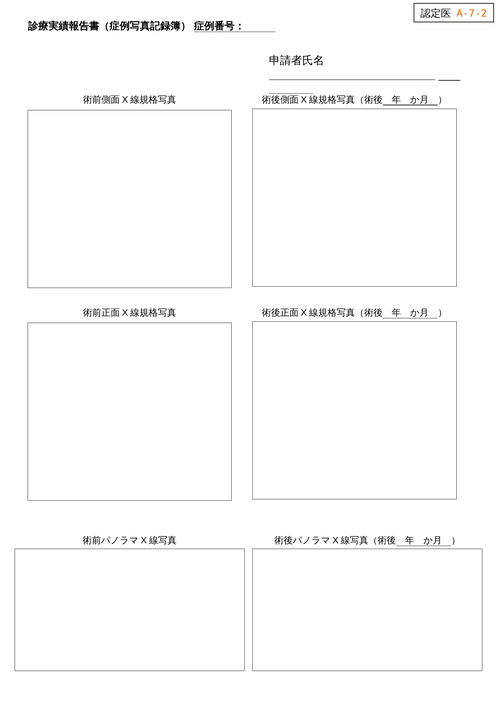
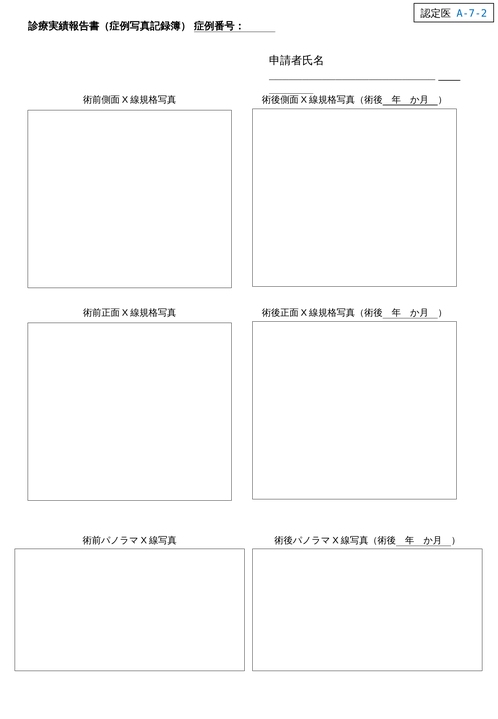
A-7-2 colour: orange -> blue
